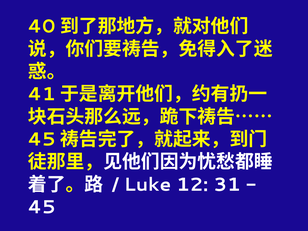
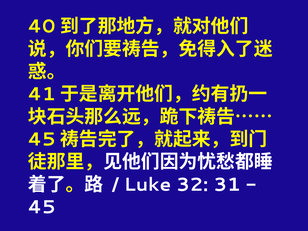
12: 12 -> 32
